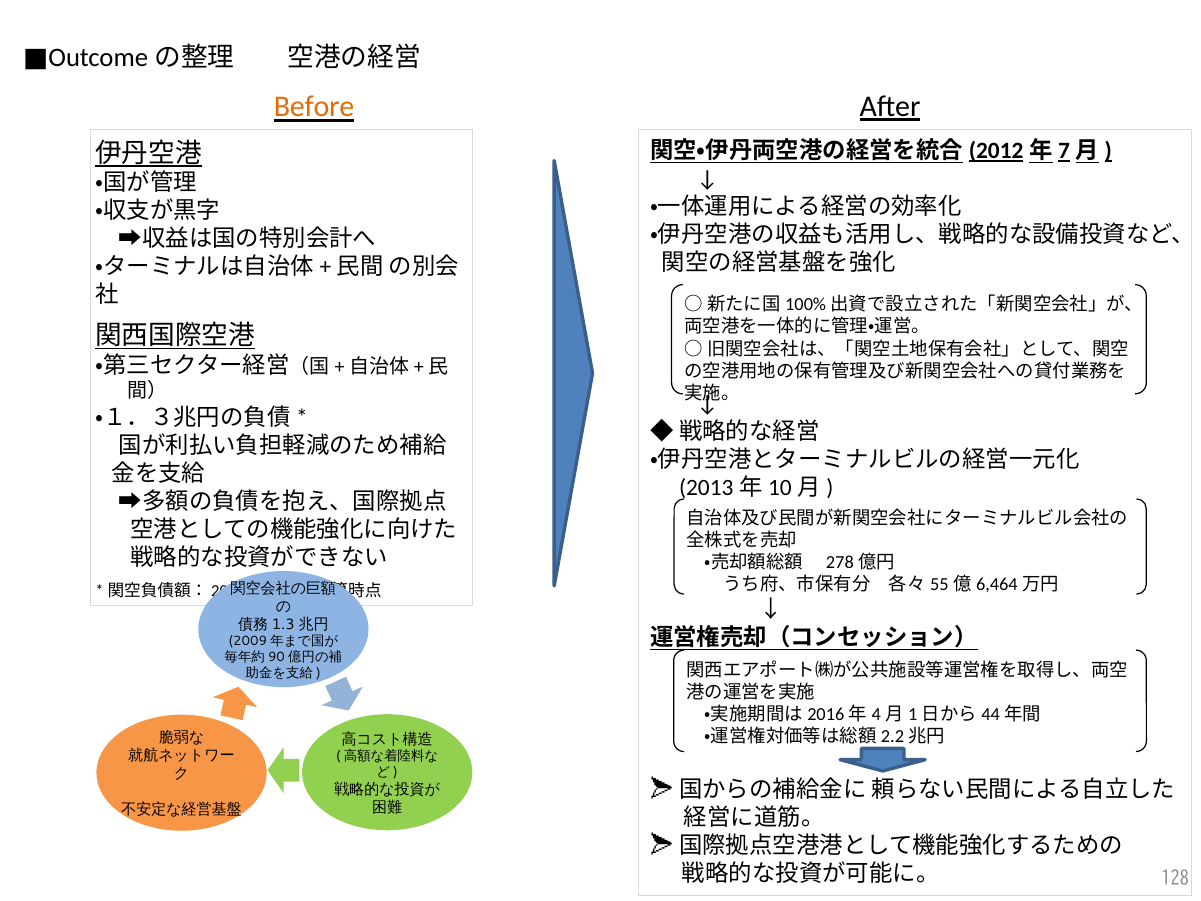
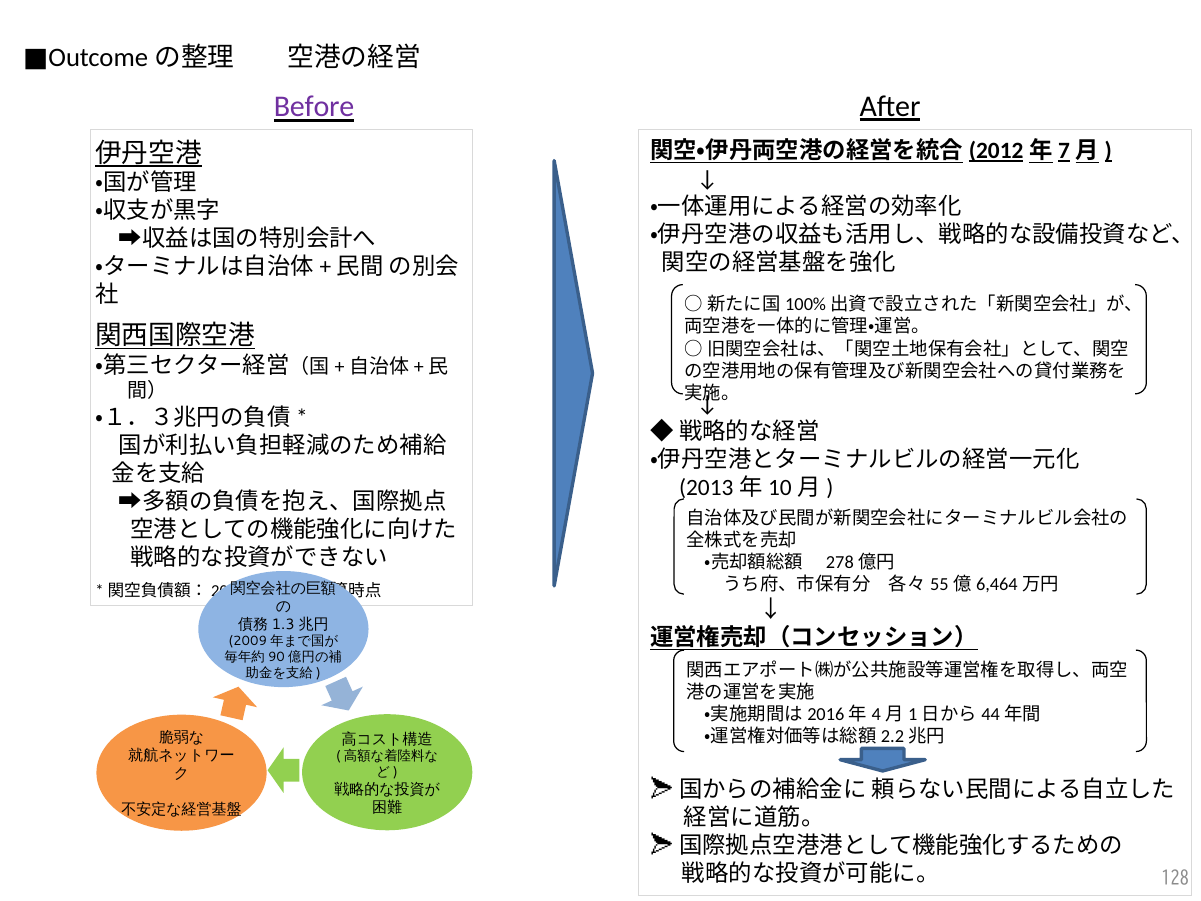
Before colour: orange -> purple
